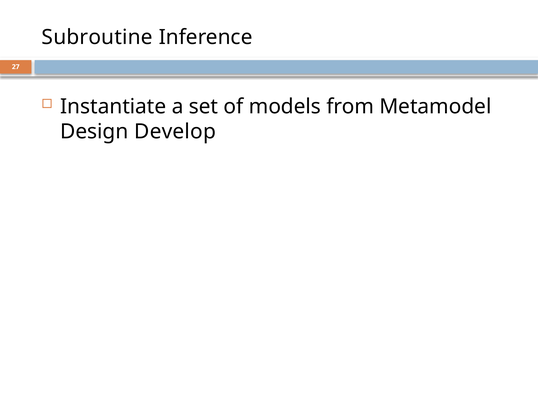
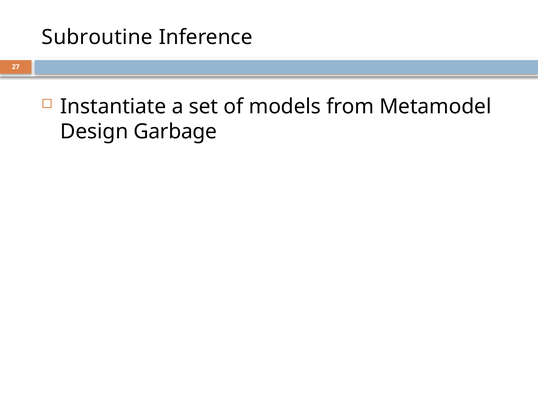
Develop: Develop -> Garbage
